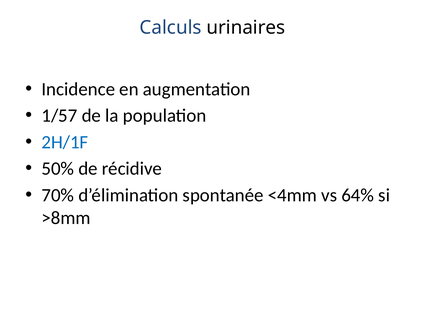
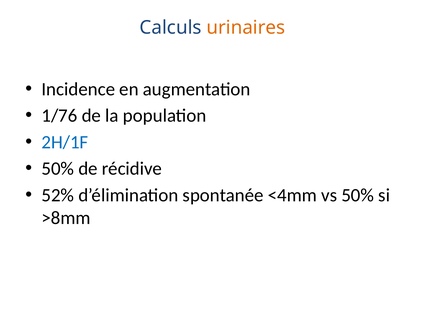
urinaires colour: black -> orange
1/57: 1/57 -> 1/76
70%: 70% -> 52%
vs 64%: 64% -> 50%
